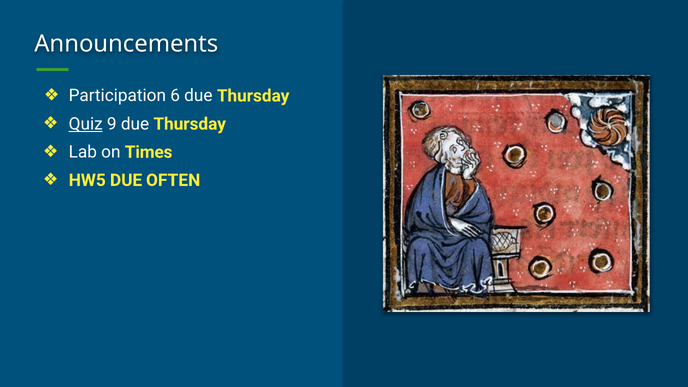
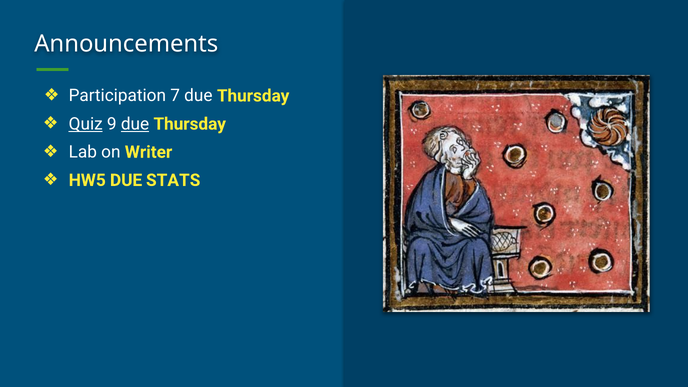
6: 6 -> 7
due at (135, 124) underline: none -> present
Times: Times -> Writer
OFTEN: OFTEN -> STATS
